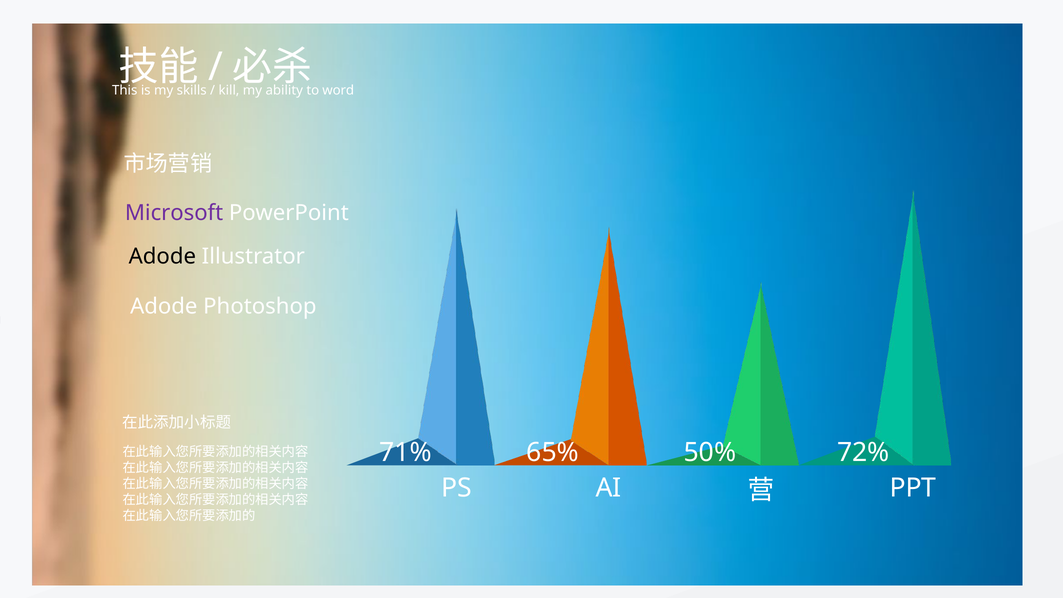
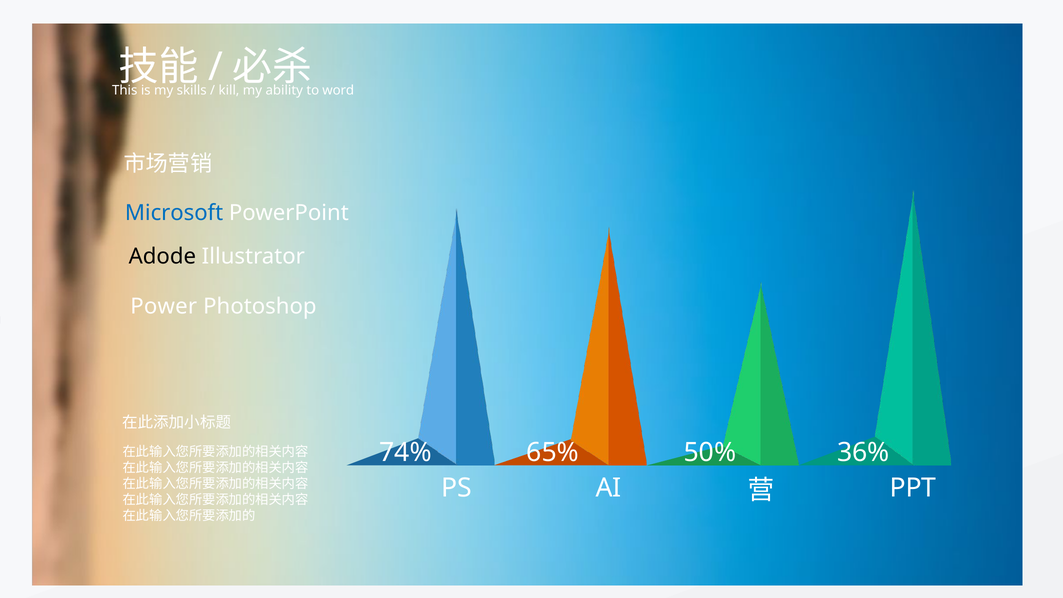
Microsoft colour: purple -> blue
Adode at (164, 306): Adode -> Power
71%: 71% -> 74%
72%: 72% -> 36%
